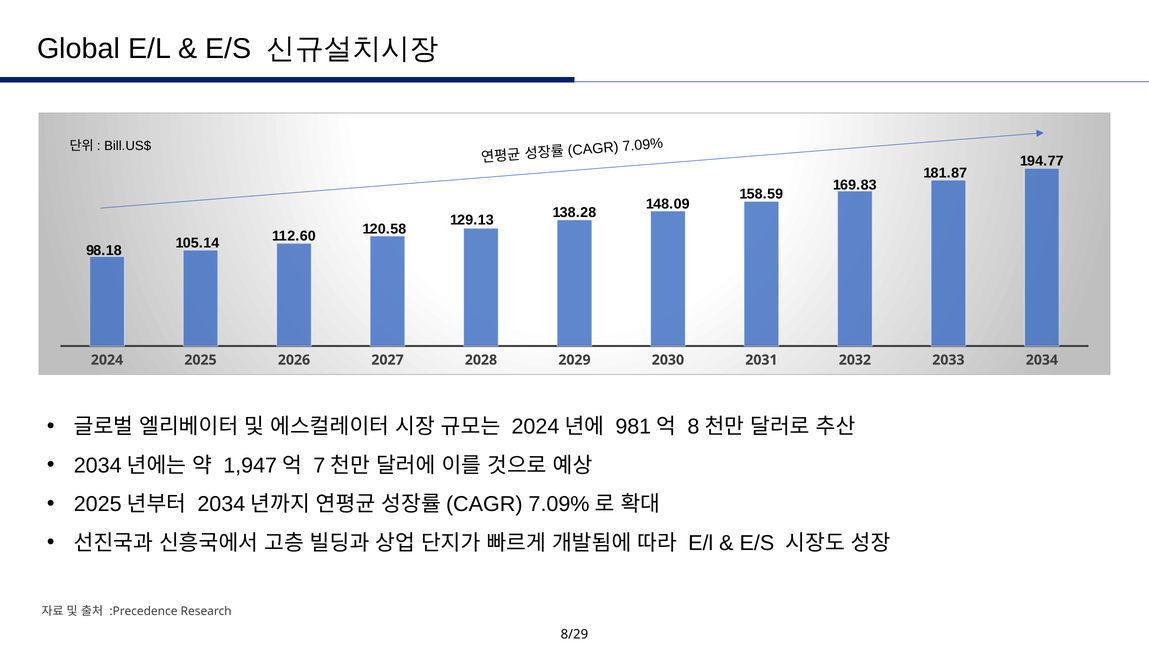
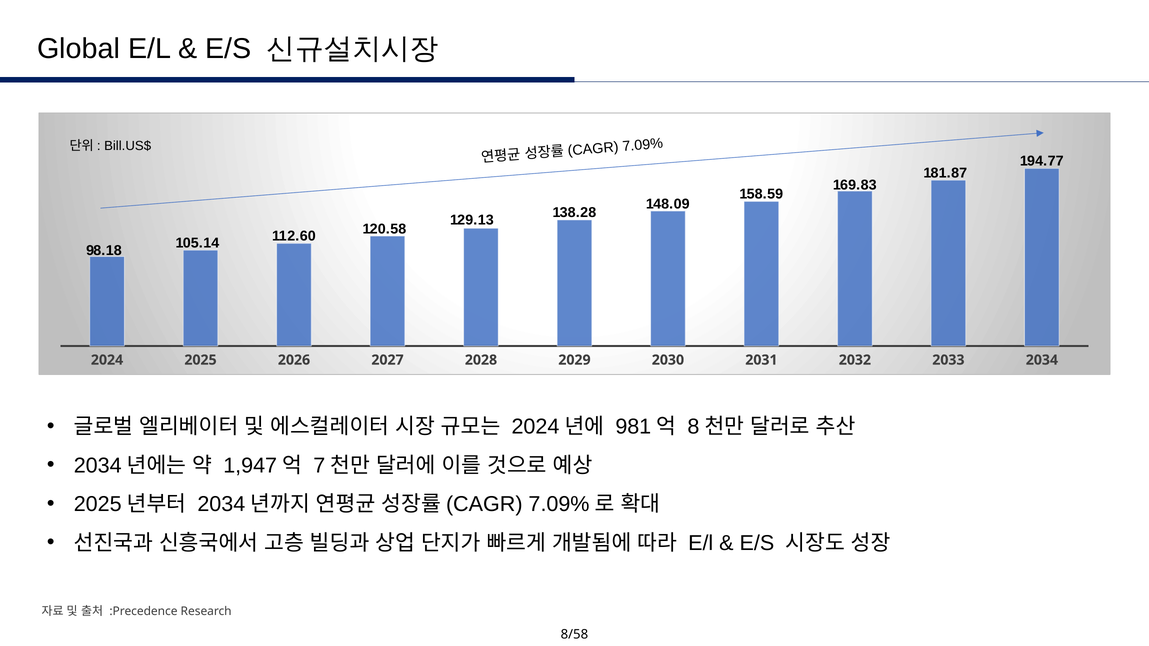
8/29: 8/29 -> 8/58
